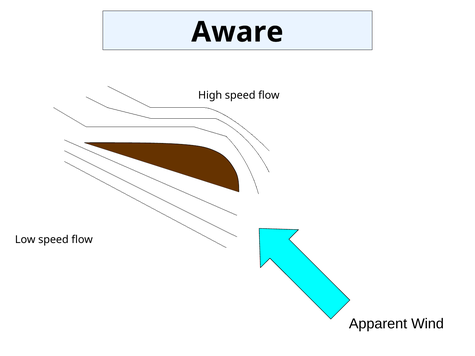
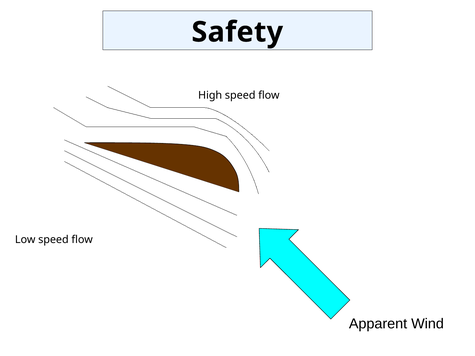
Aware: Aware -> Safety
